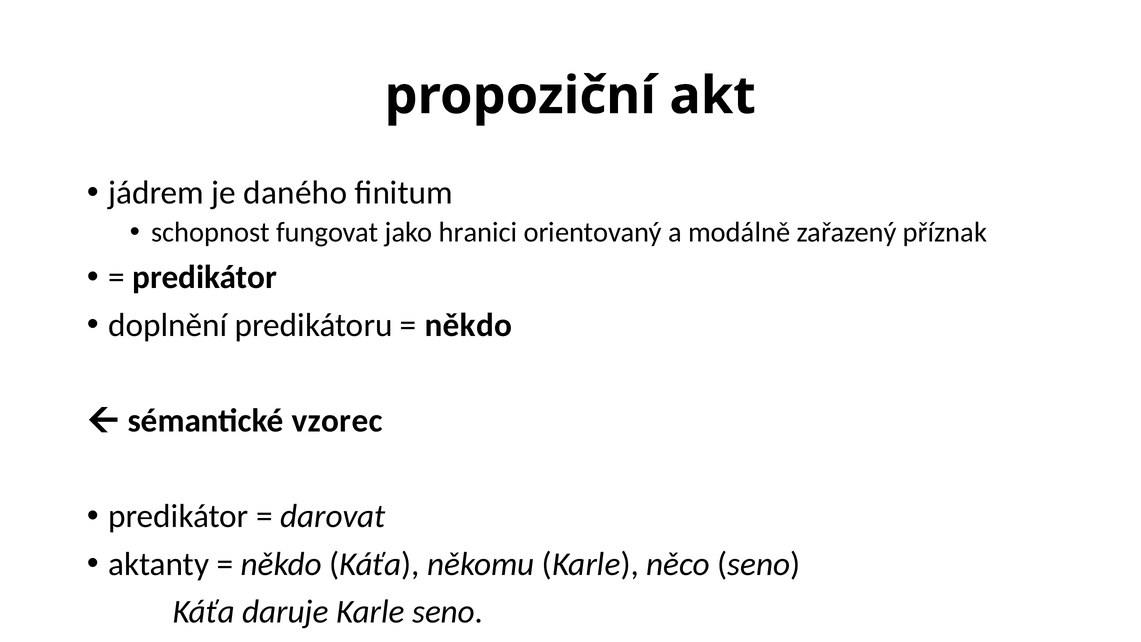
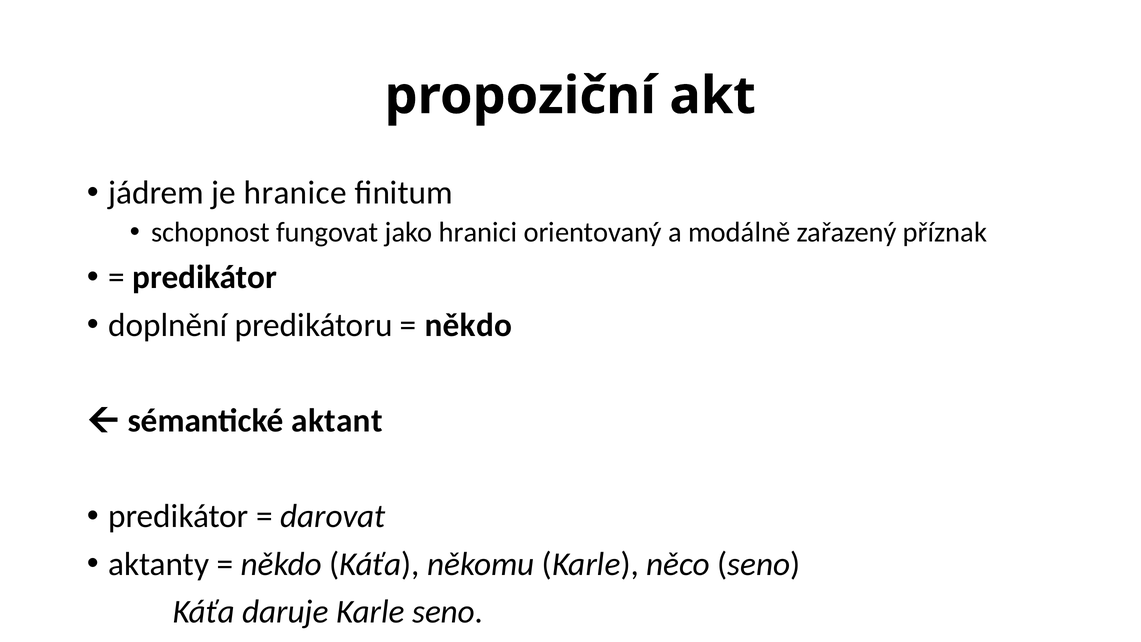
daného: daného -> hranice
vzorec: vzorec -> aktant
